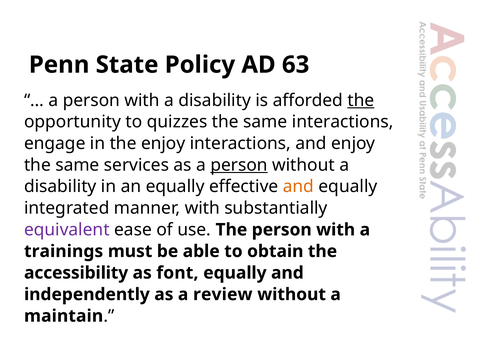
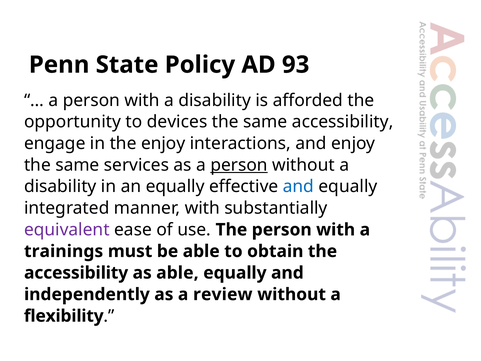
63: 63 -> 93
the at (361, 100) underline: present -> none
quizzes: quizzes -> devices
same interactions: interactions -> accessibility
and at (298, 186) colour: orange -> blue
as font: font -> able
maintain: maintain -> flexibility
